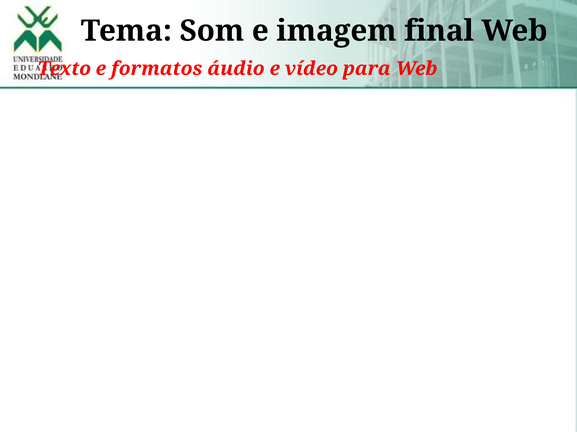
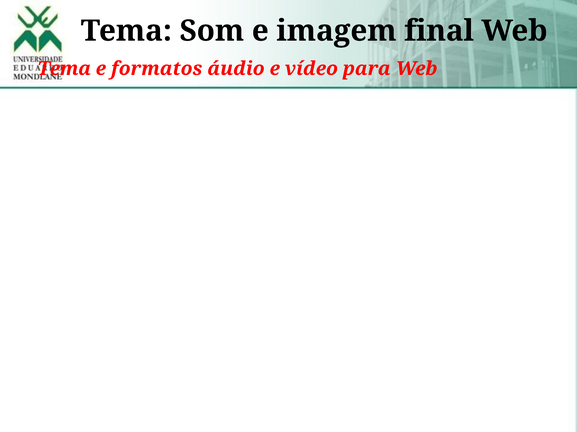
Texto at (64, 69): Texto -> Tema
